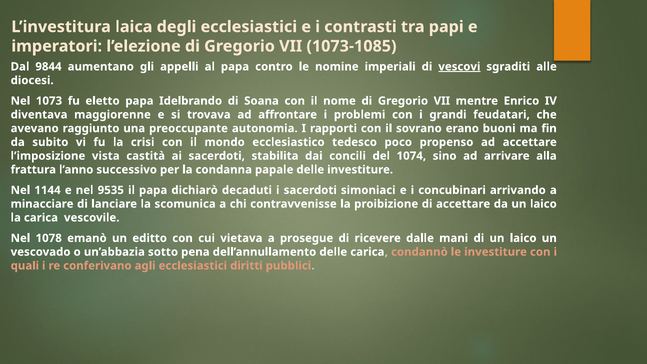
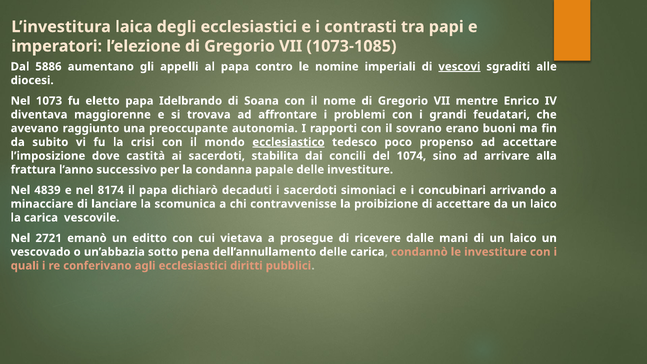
9844: 9844 -> 5886
ecclesiastico underline: none -> present
vista: vista -> dove
1144: 1144 -> 4839
9535: 9535 -> 8174
1078: 1078 -> 2721
